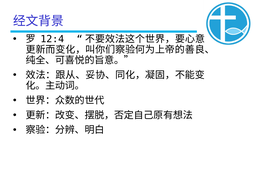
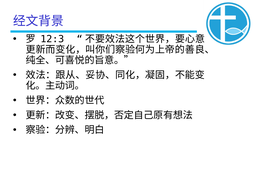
12:4: 12:4 -> 12:3
